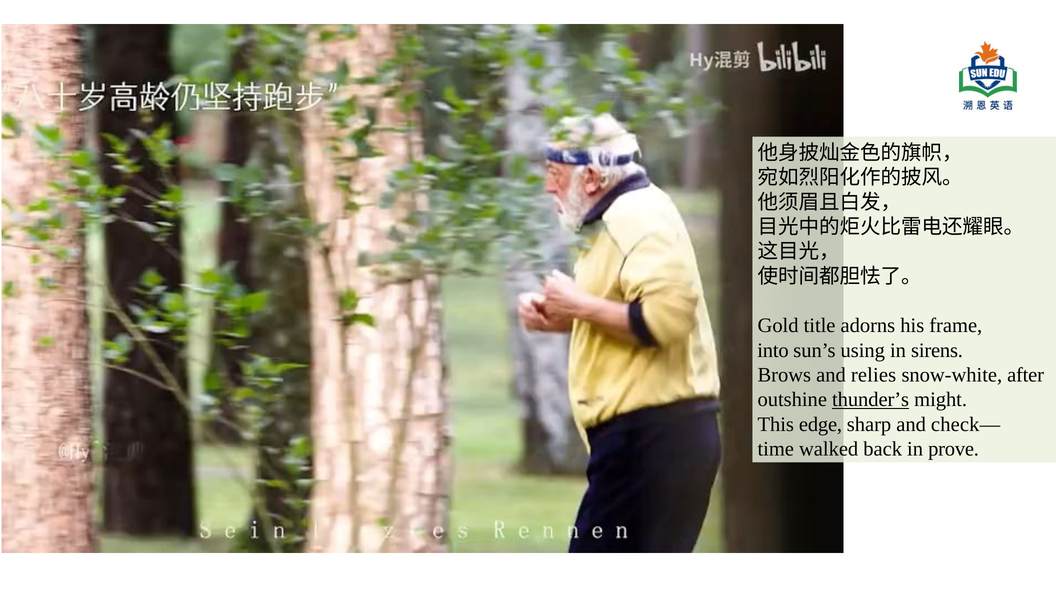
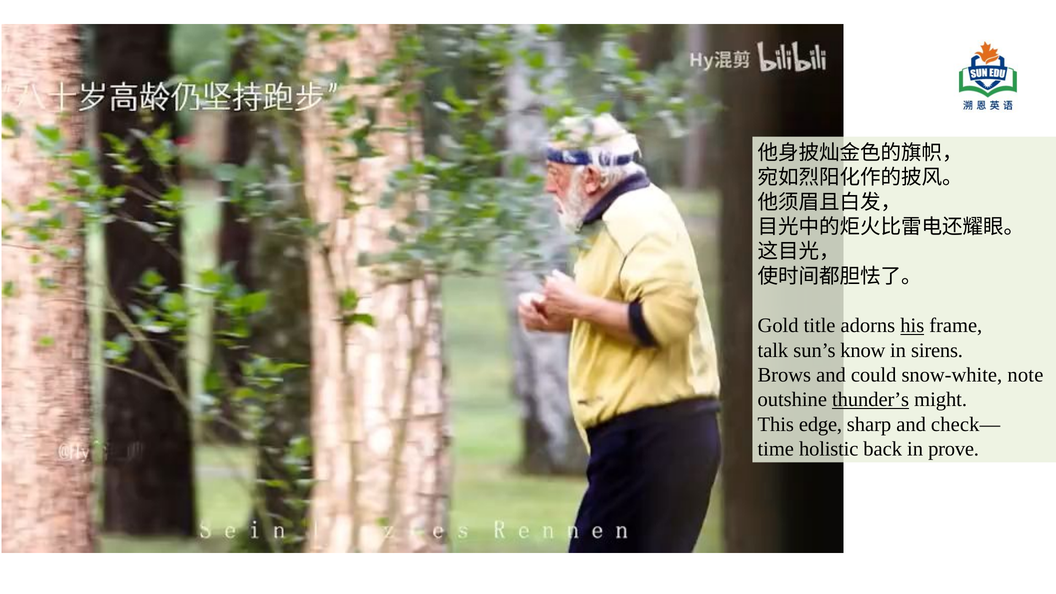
his underline: none -> present
into: into -> talk
using: using -> know
relies: relies -> could
after: after -> note
walked: walked -> holistic
